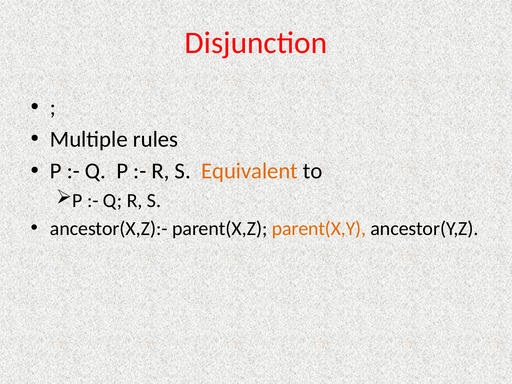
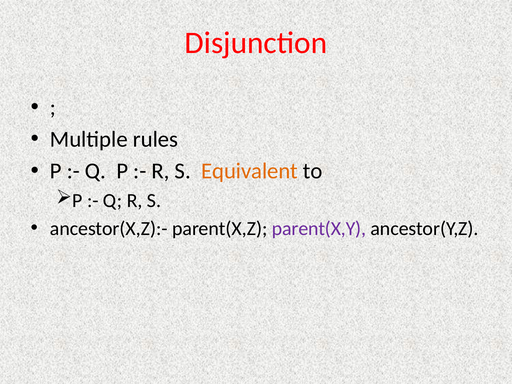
parent(X,Y colour: orange -> purple
